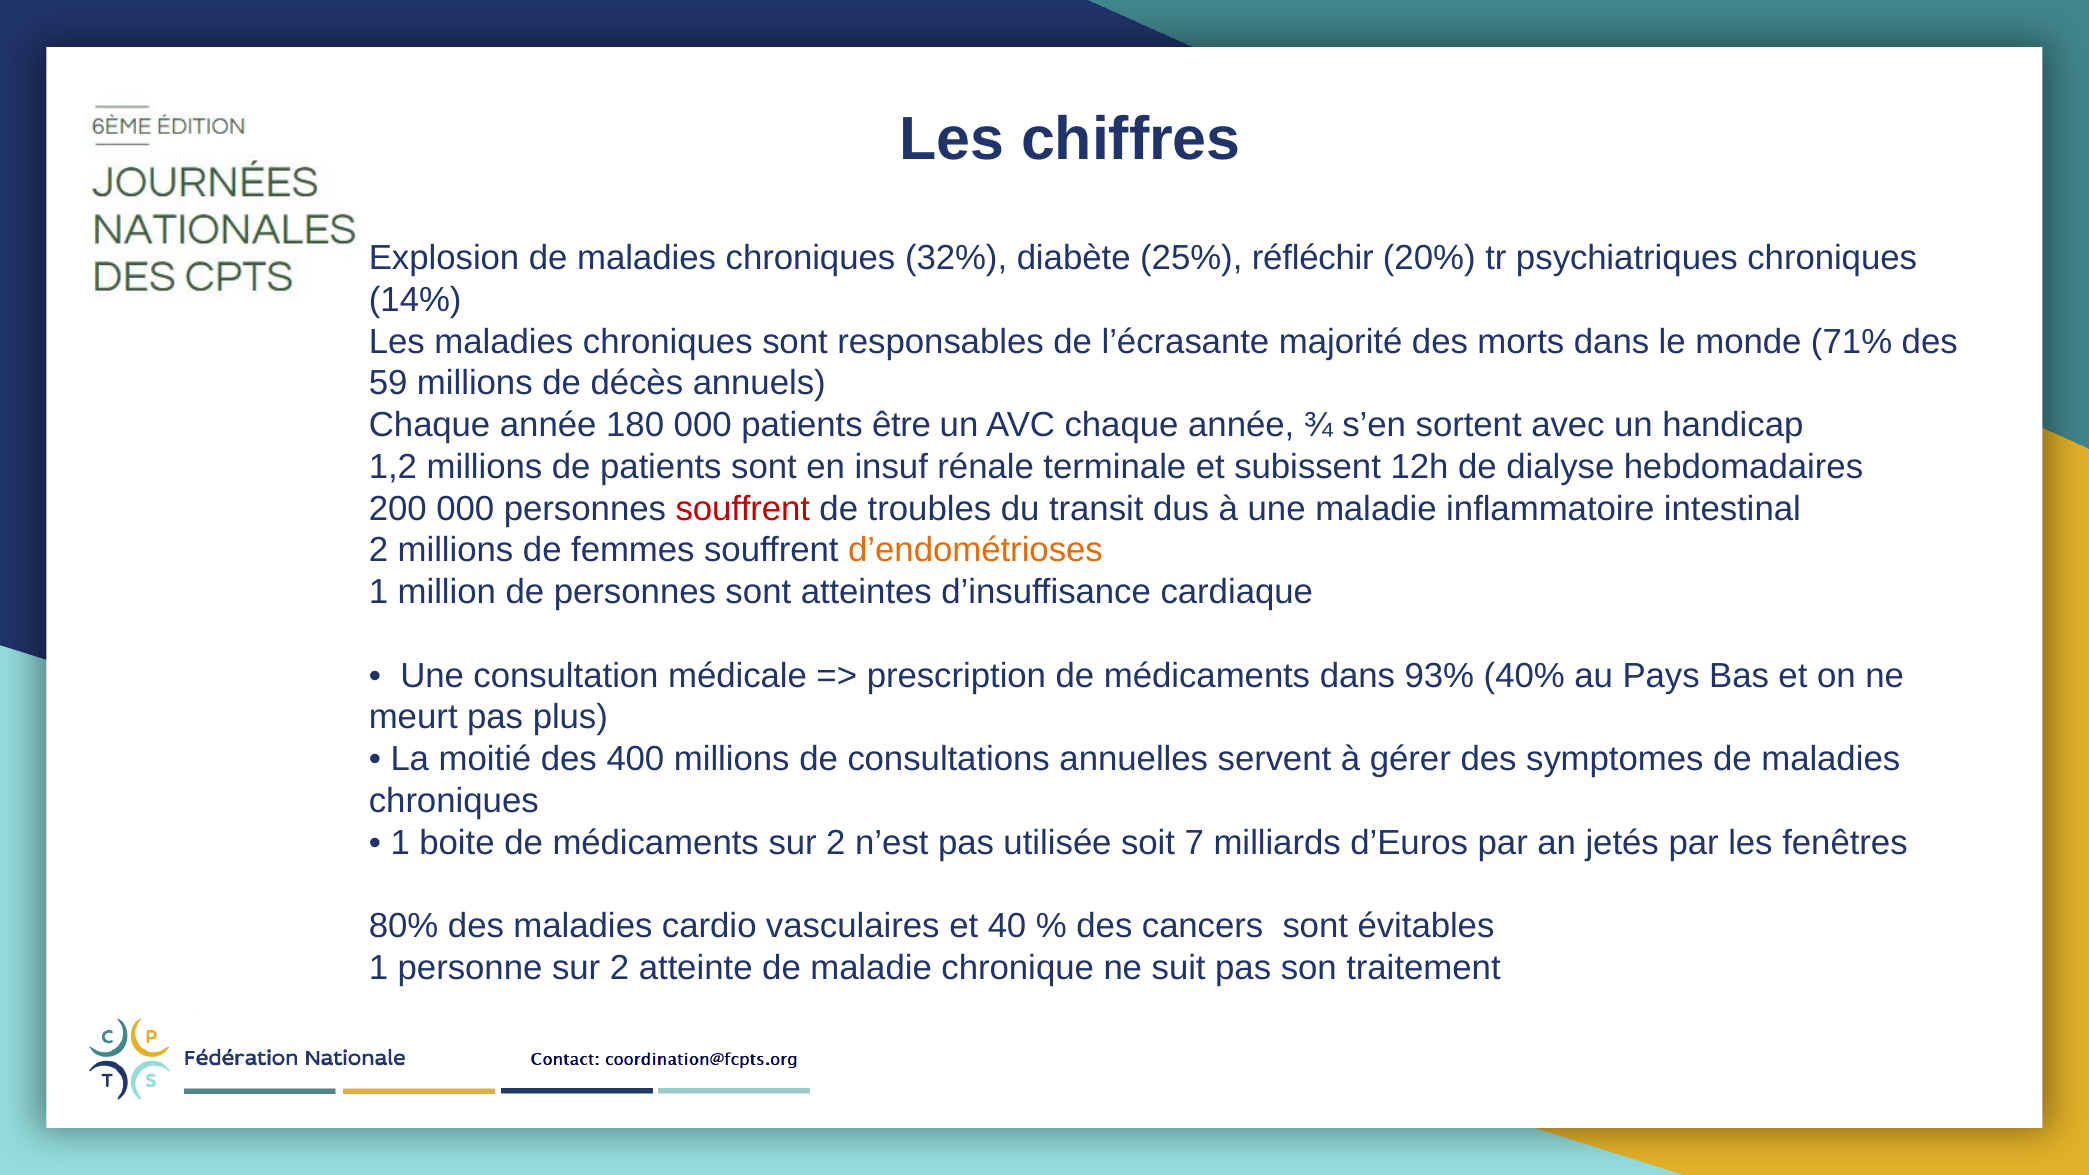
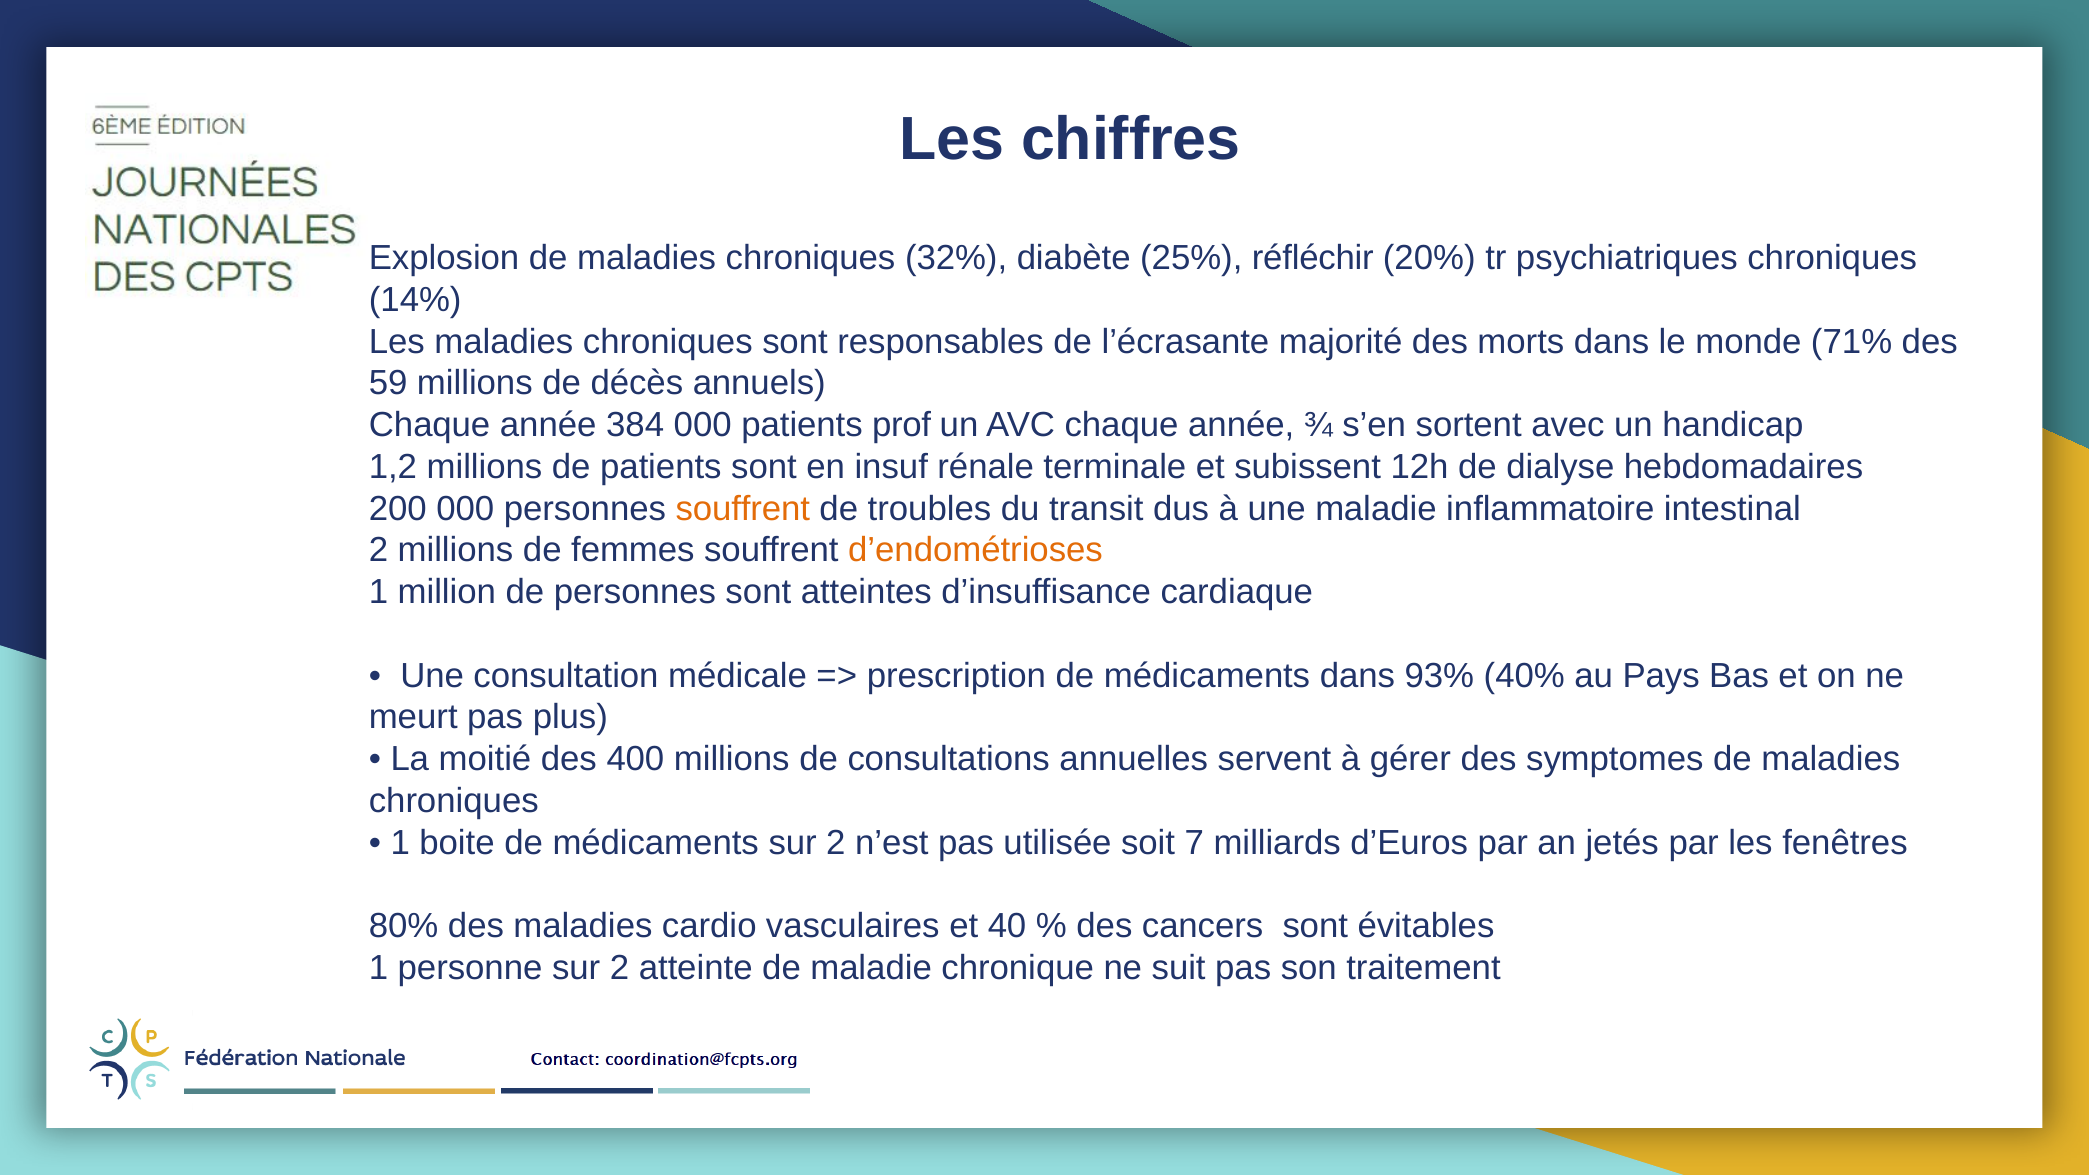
180: 180 -> 384
être: être -> prof
souffrent at (743, 509) colour: red -> orange
